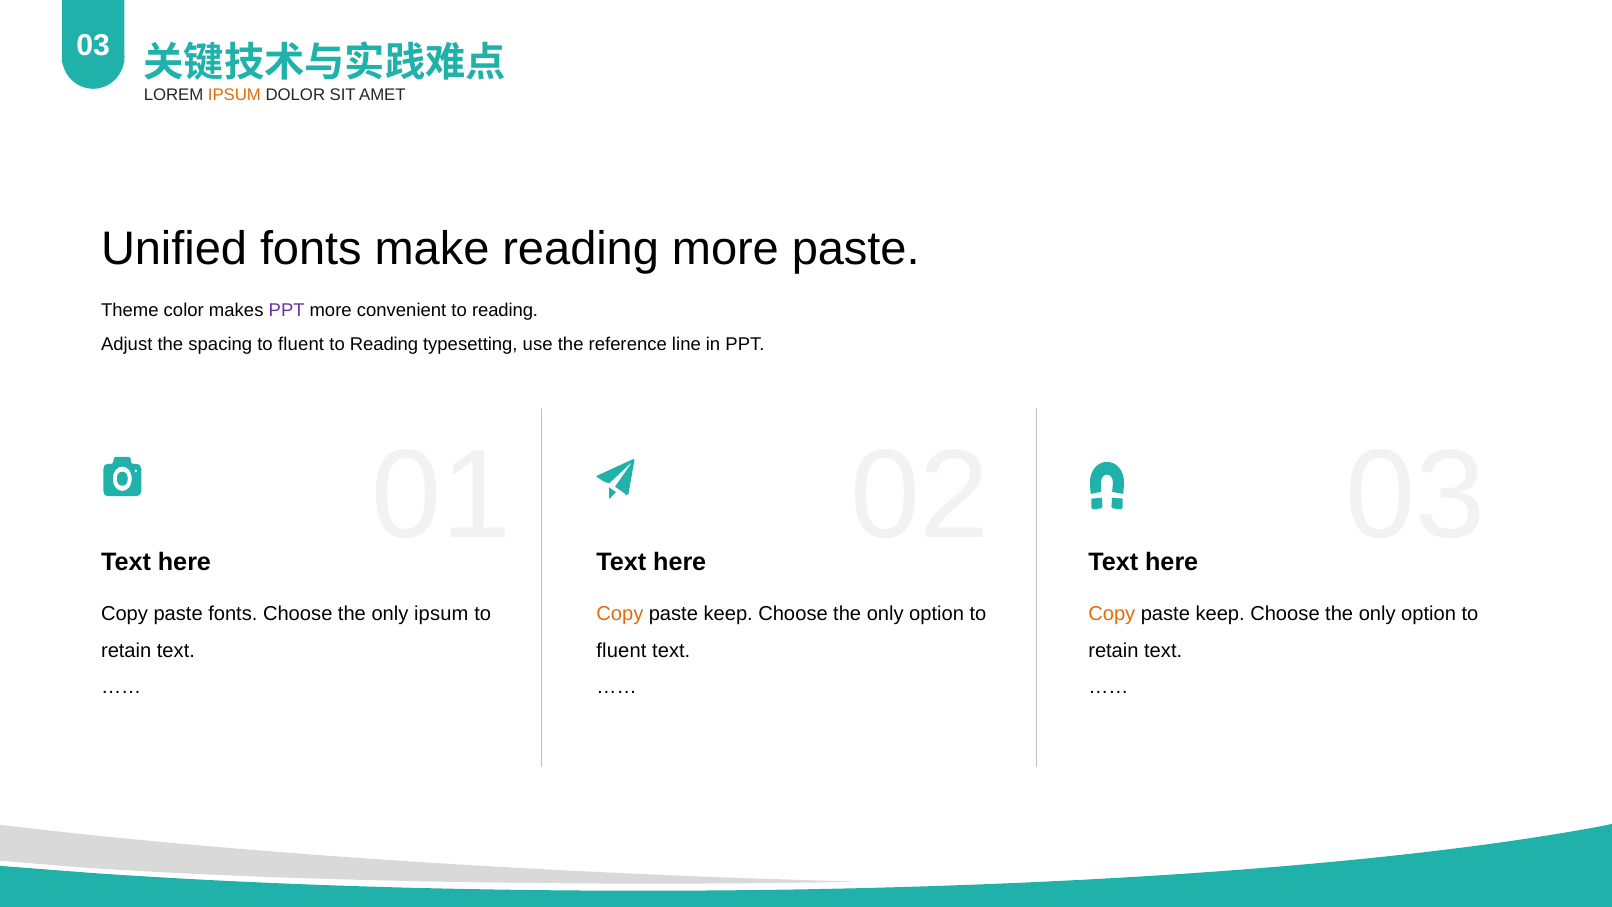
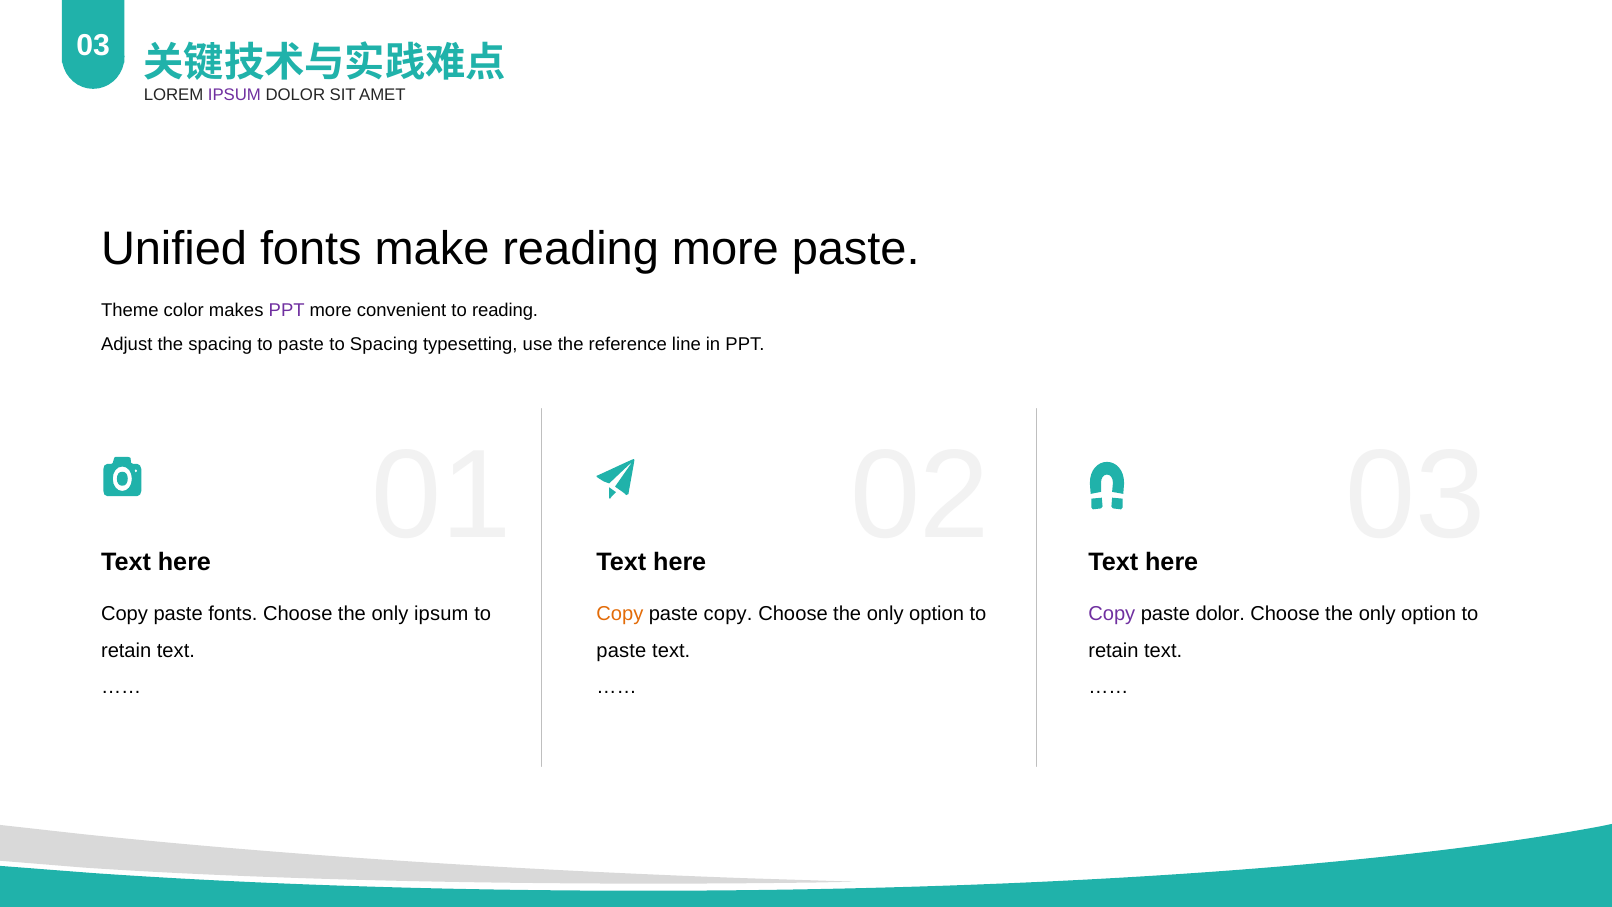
IPSUM at (234, 95) colour: orange -> purple
spacing to fluent: fluent -> paste
Reading at (384, 344): Reading -> Spacing
keep at (728, 614): keep -> copy
Copy at (1112, 614) colour: orange -> purple
keep at (1220, 614): keep -> dolor
fluent at (621, 650): fluent -> paste
